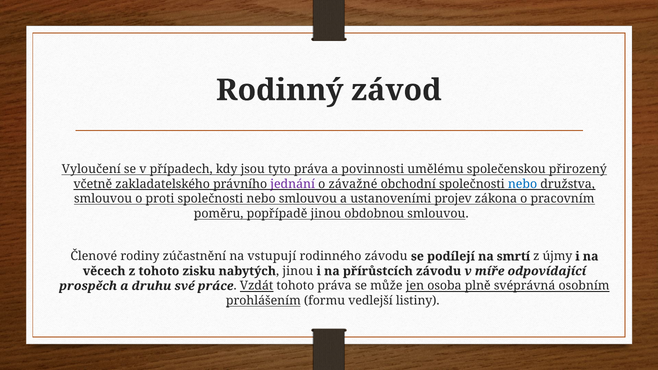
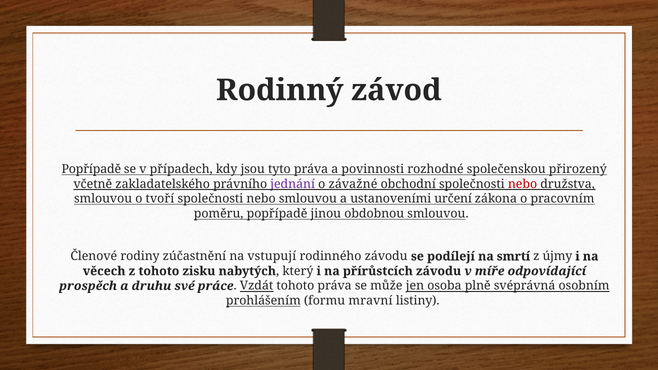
Vyloučení at (91, 169): Vyloučení -> Popřípadě
umělému: umělému -> rozhodné
nebo at (523, 184) colour: blue -> red
proti: proti -> tvoří
projev: projev -> určení
nabytých jinou: jinou -> který
vedlejší: vedlejší -> mravní
